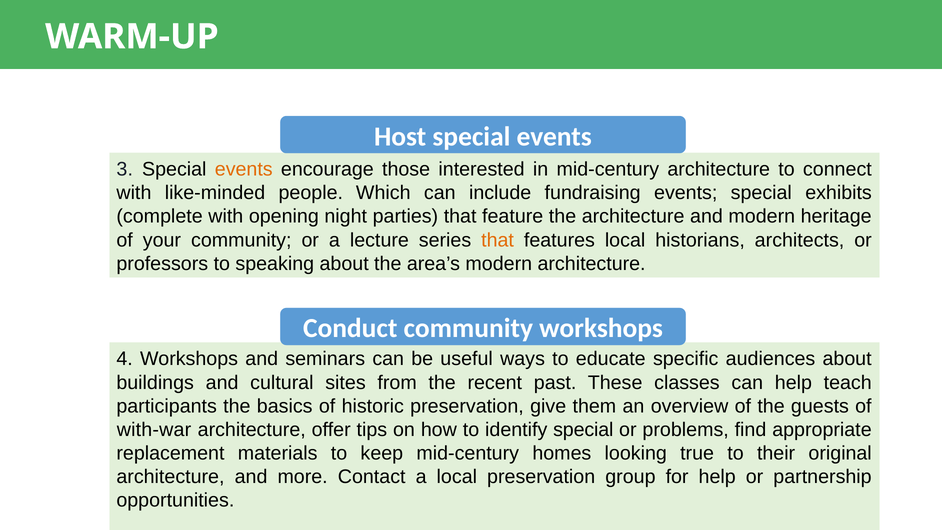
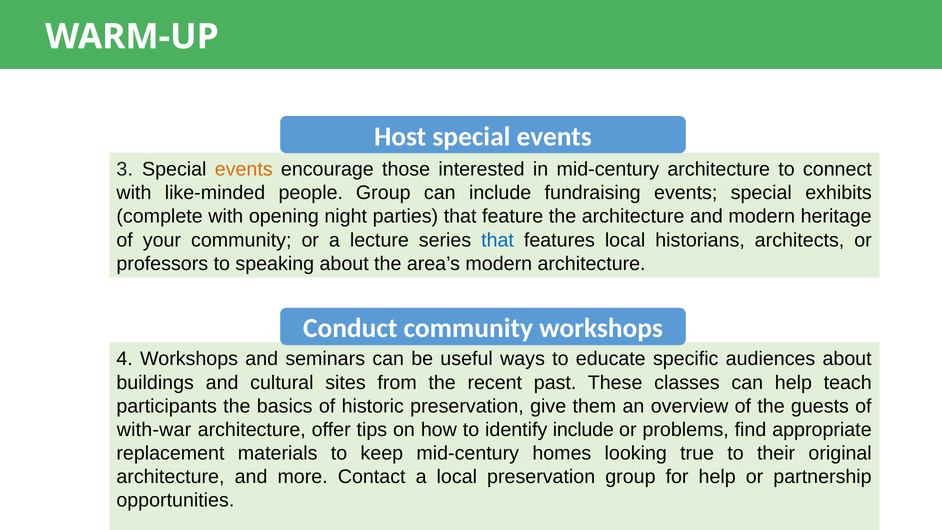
people Which: Which -> Group
that at (498, 240) colour: orange -> blue
identify special: special -> include
